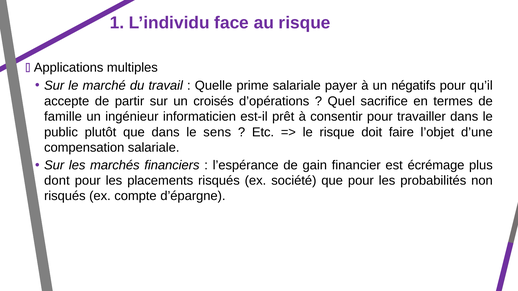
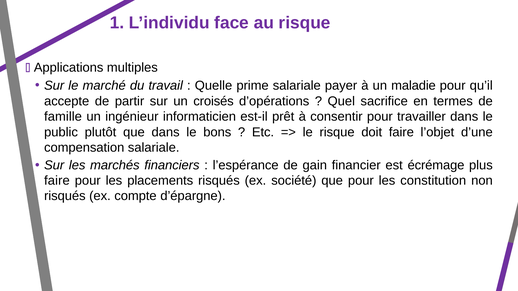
négatifs: négatifs -> maladie
sens: sens -> bons
dont at (57, 181): dont -> faire
probabilités: probabilités -> constitution
